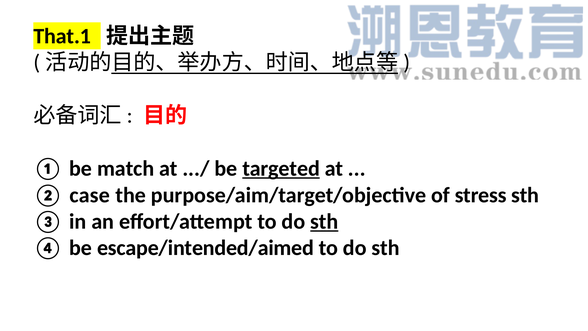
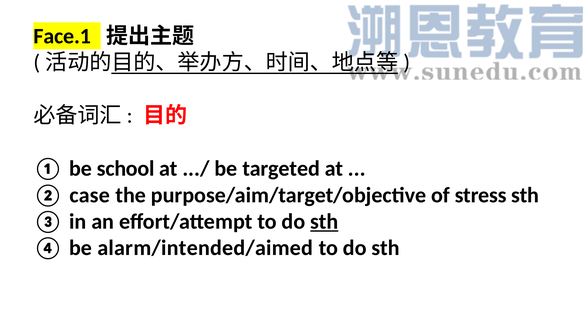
That.1: That.1 -> Face.1
match: match -> school
targeted underline: present -> none
escape/intended/aimed: escape/intended/aimed -> alarm/intended/aimed
